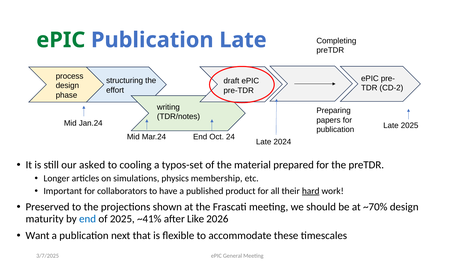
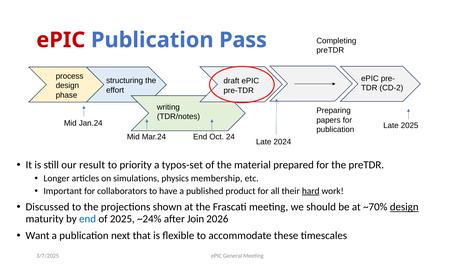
ePIC at (61, 40) colour: green -> red
Publication Late: Late -> Pass
asked: asked -> result
cooling: cooling -> priority
Preserved: Preserved -> Discussed
design at (404, 207) underline: none -> present
~41%: ~41% -> ~24%
Like: Like -> Join
